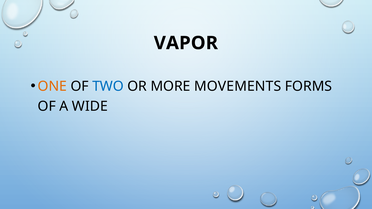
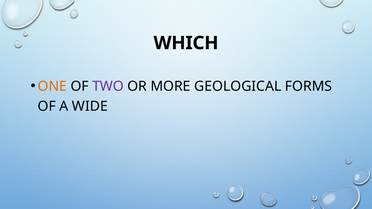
VAPOR: VAPOR -> WHICH
TWO colour: blue -> purple
MOVEMENTS: MOVEMENTS -> GEOLOGICAL
